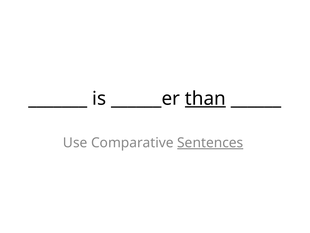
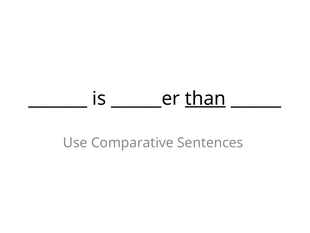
Sentences underline: present -> none
